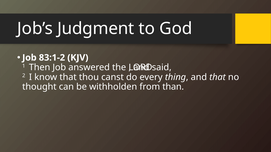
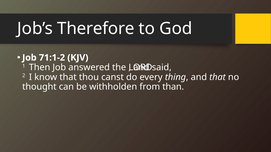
Judgment: Judgment -> Therefore
83:1-2: 83:1-2 -> 71:1-2
